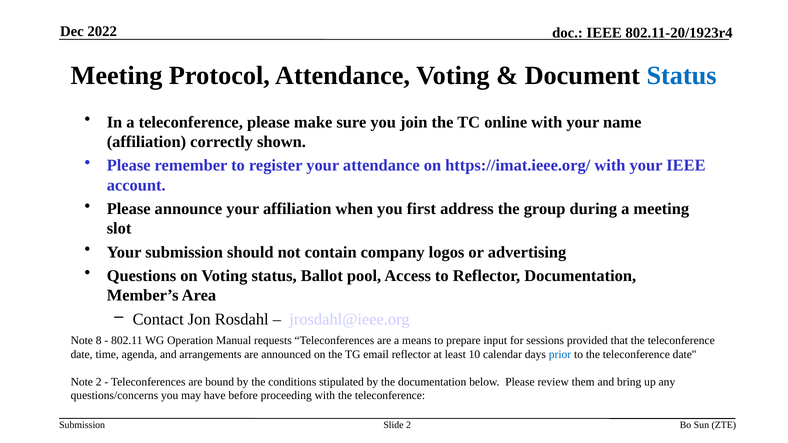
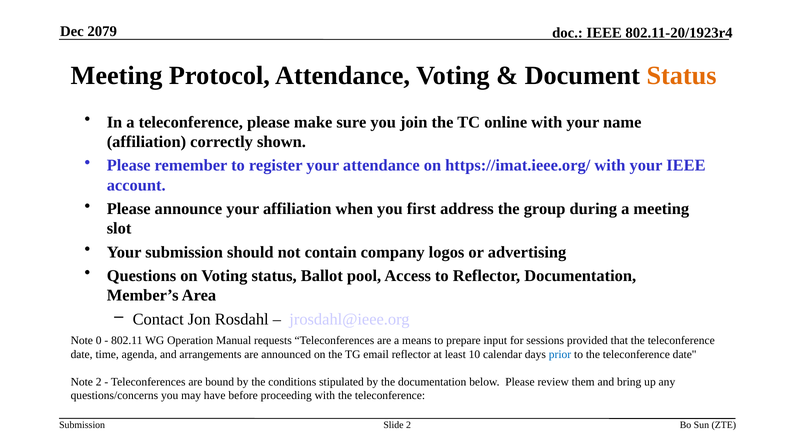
2022: 2022 -> 2079
Status at (682, 76) colour: blue -> orange
8: 8 -> 0
